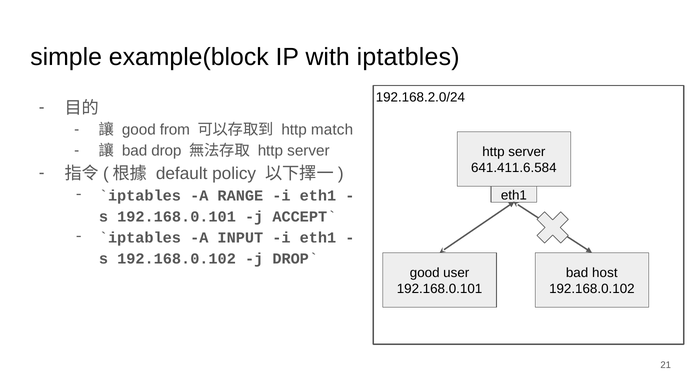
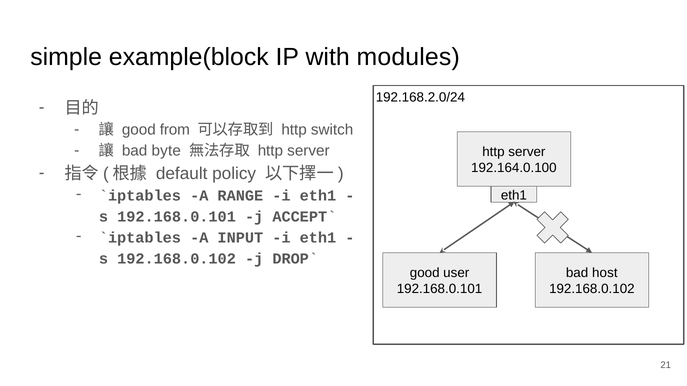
iptatbles: iptatbles -> modules
match: match -> switch
drop: drop -> byte
641.411.6.584: 641.411.6.584 -> 192.164.0.100
